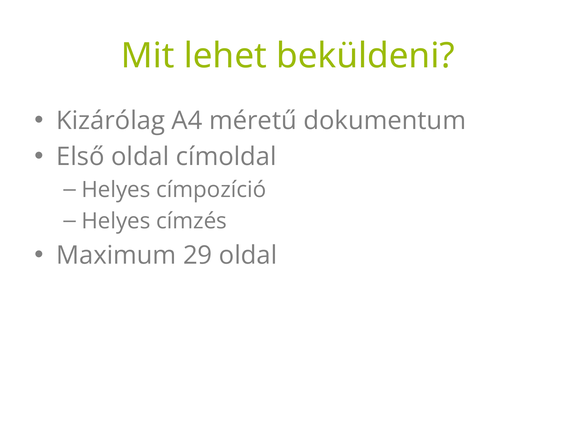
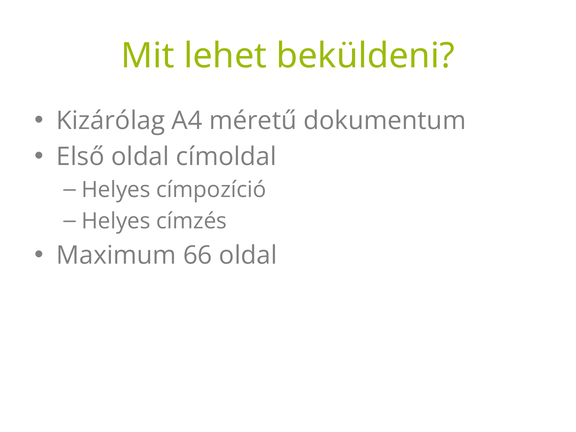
29: 29 -> 66
